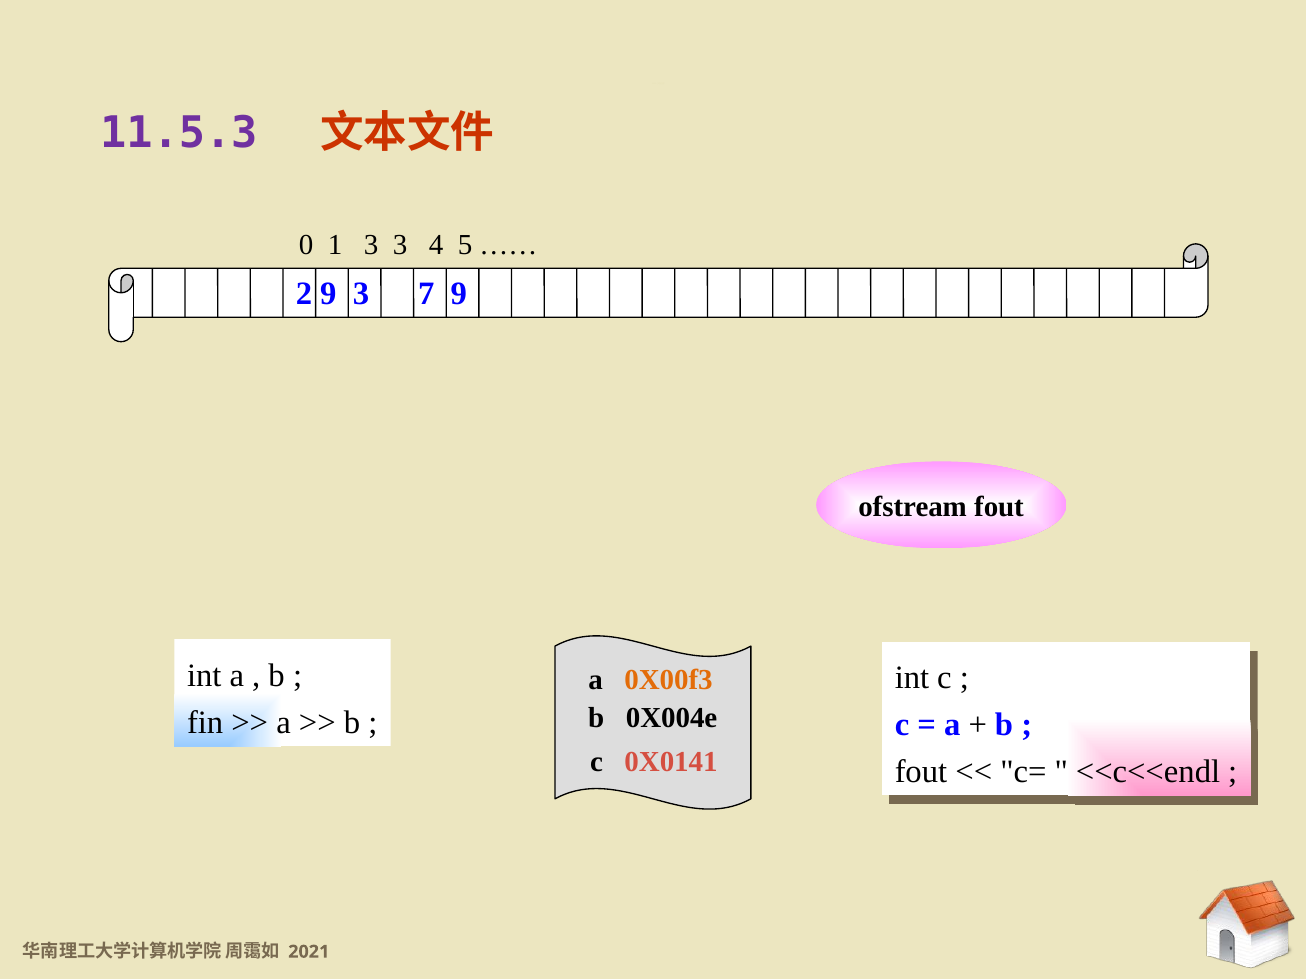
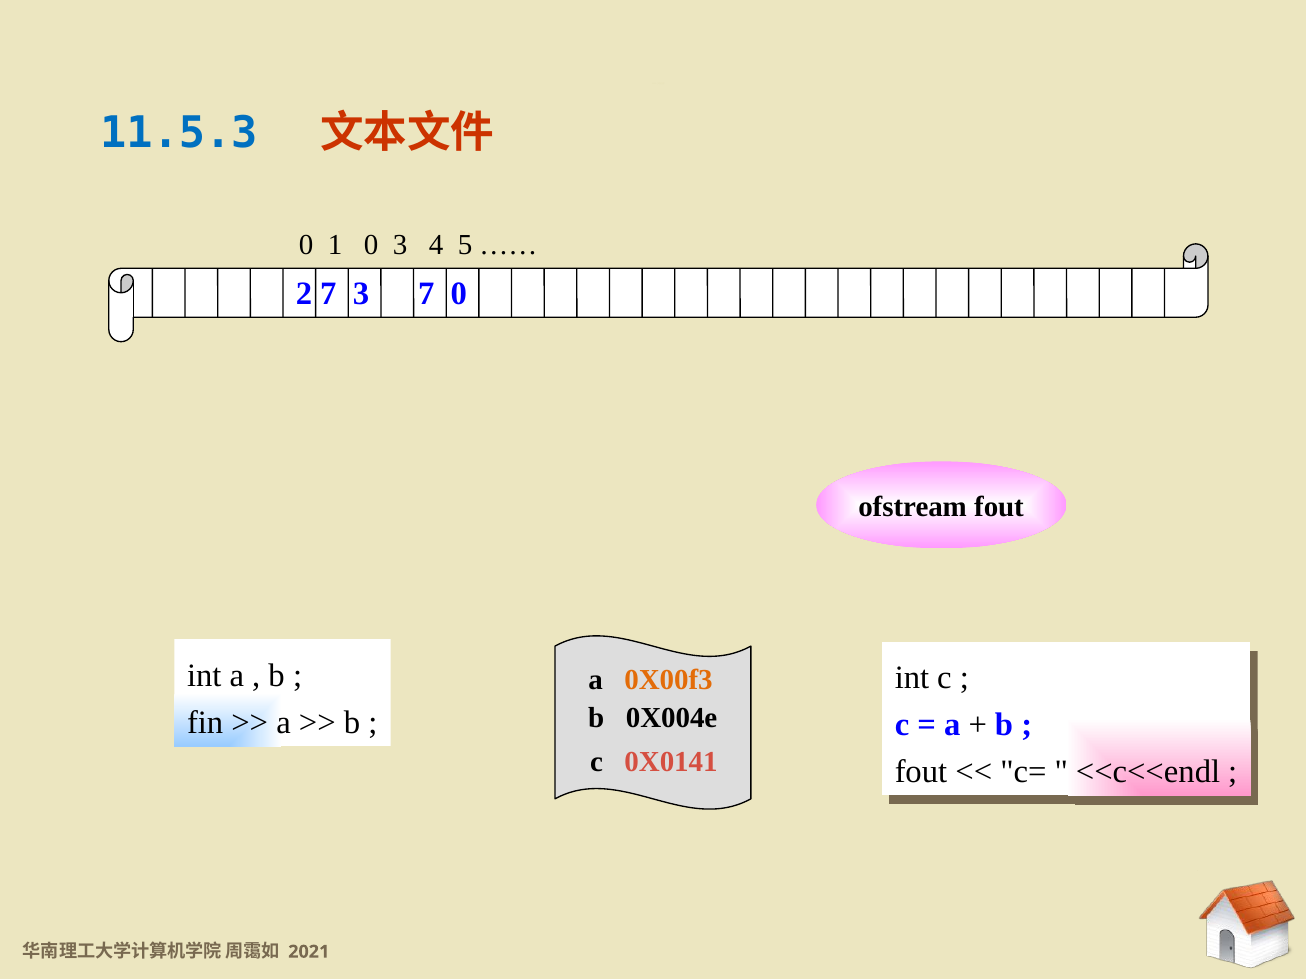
11.5.3 at (179, 134) colour: purple -> blue
1 3: 3 -> 0
2 9: 9 -> 7
7 9: 9 -> 0
